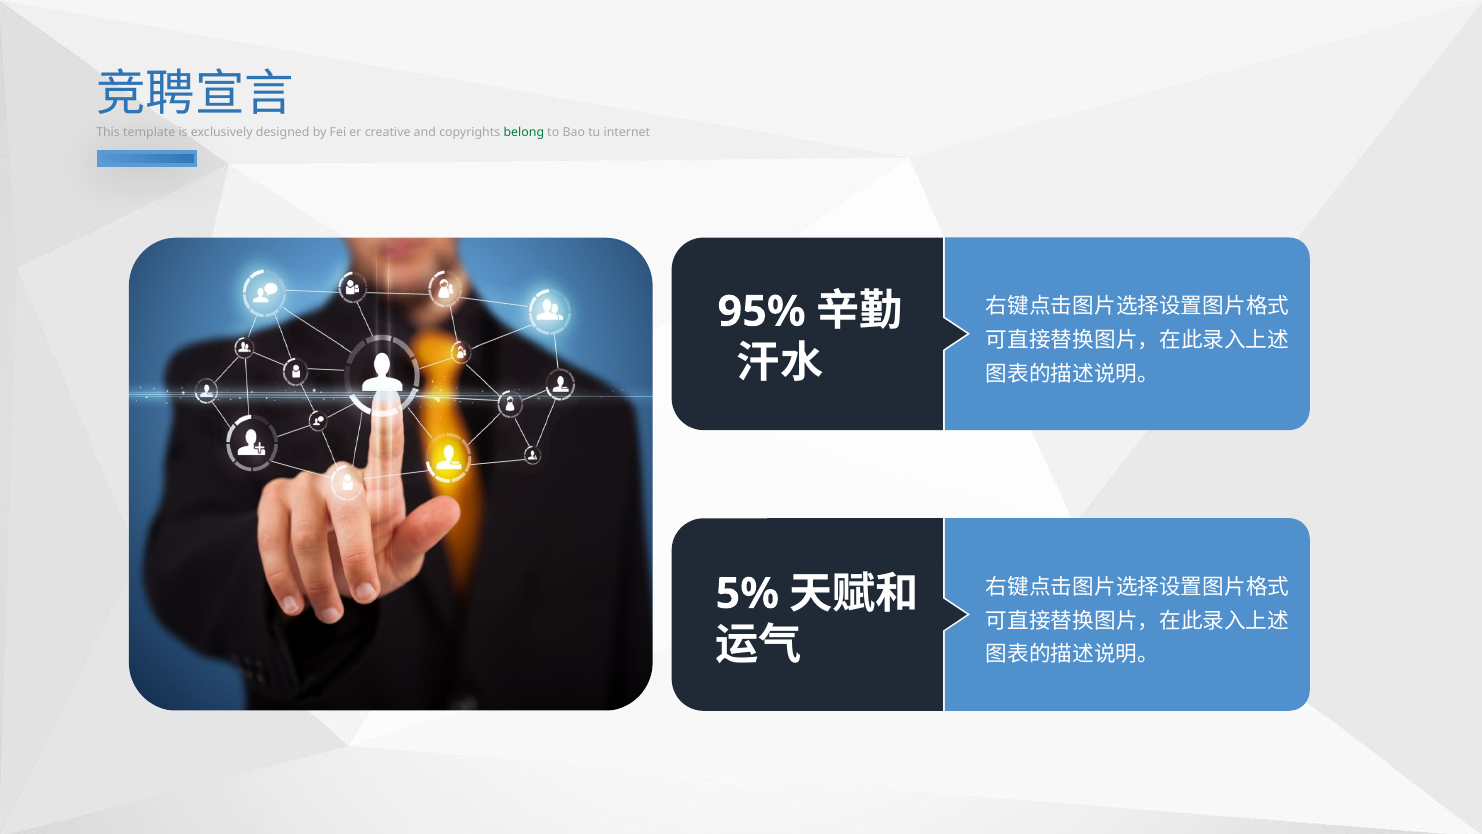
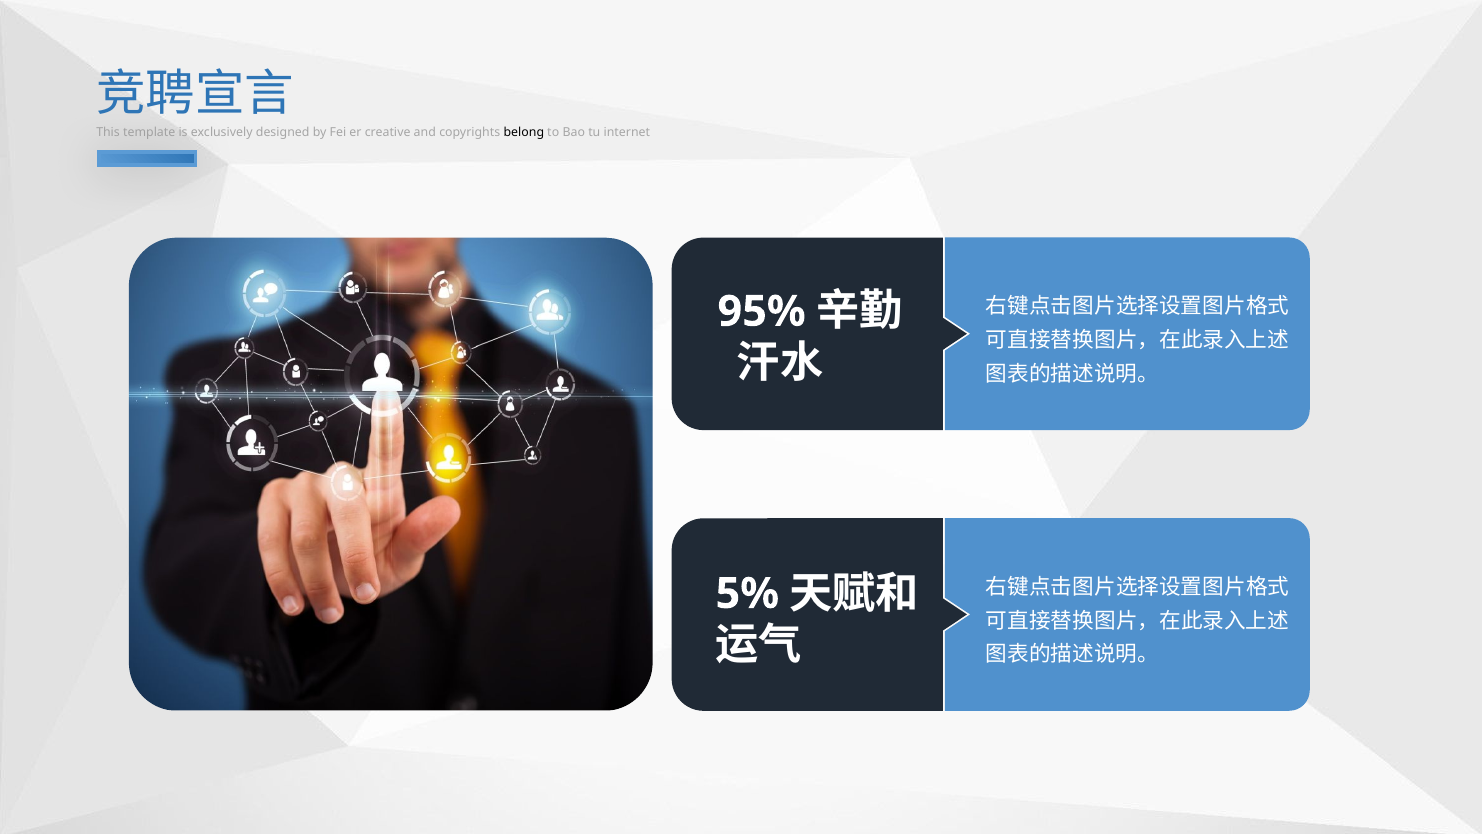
belong colour: green -> black
